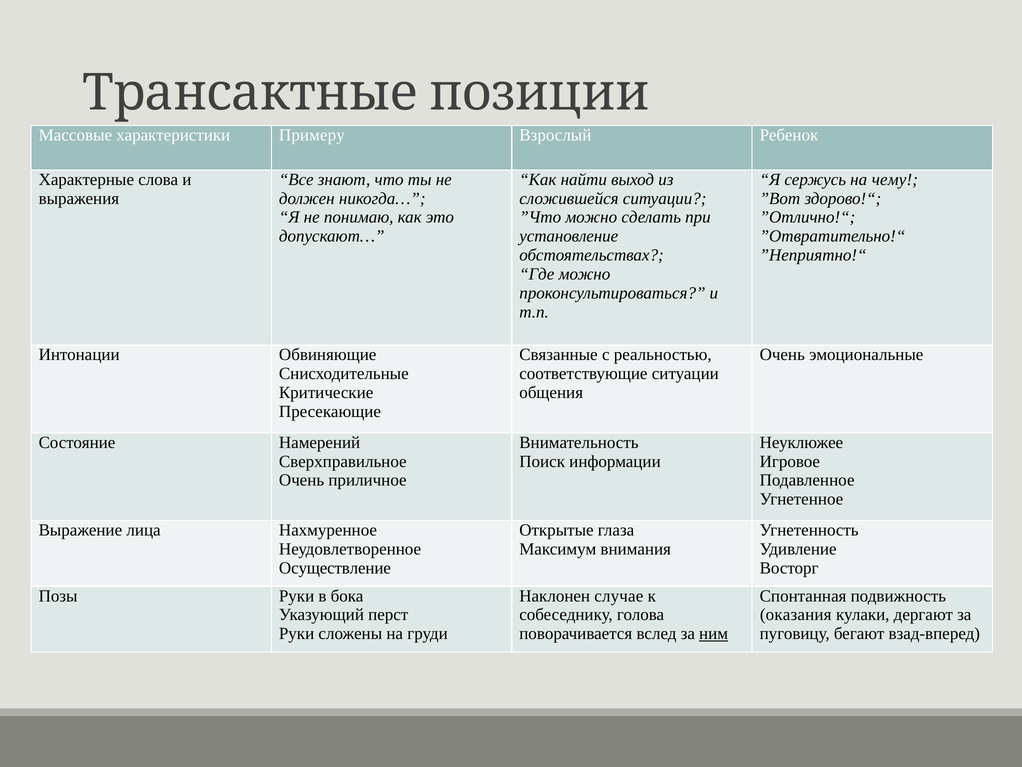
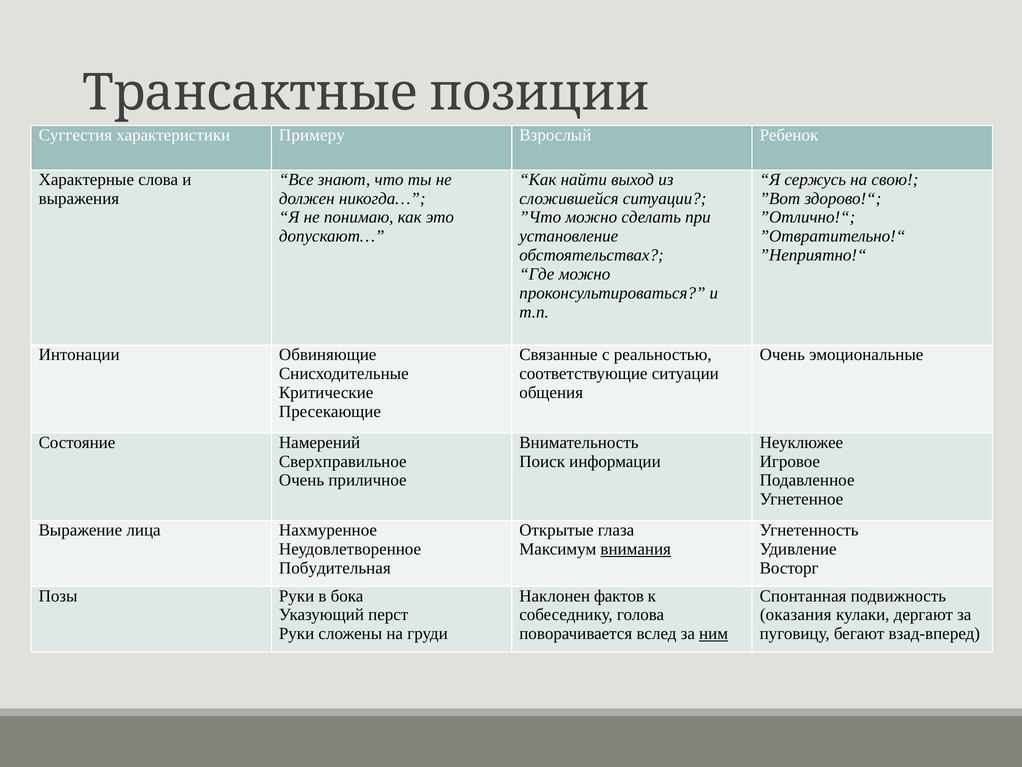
Массовые: Массовые -> Суггестия
чему: чему -> свою
внимания underline: none -> present
Осуществление: Осуществление -> Побудительная
случае: случае -> фактов
